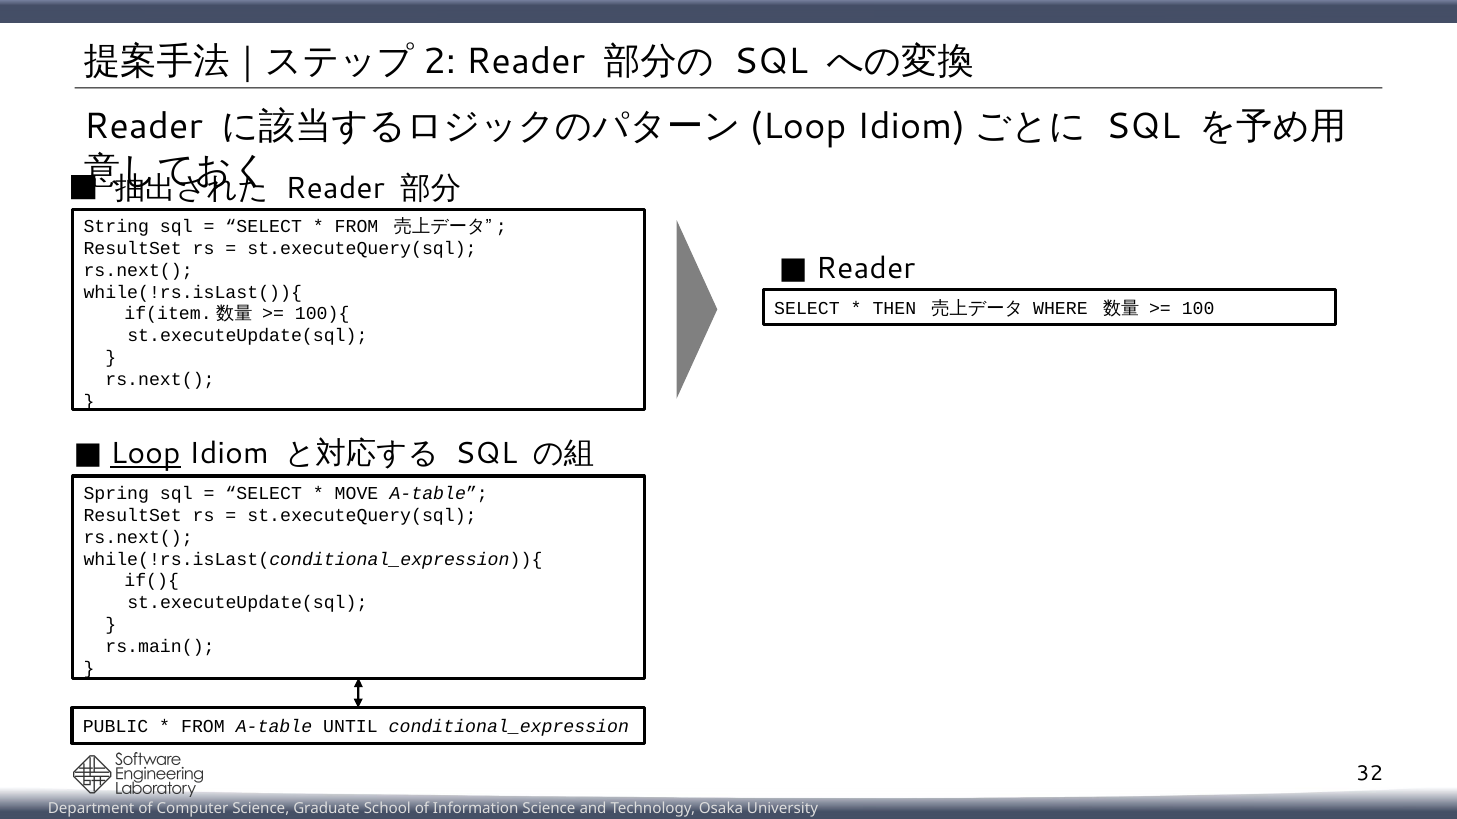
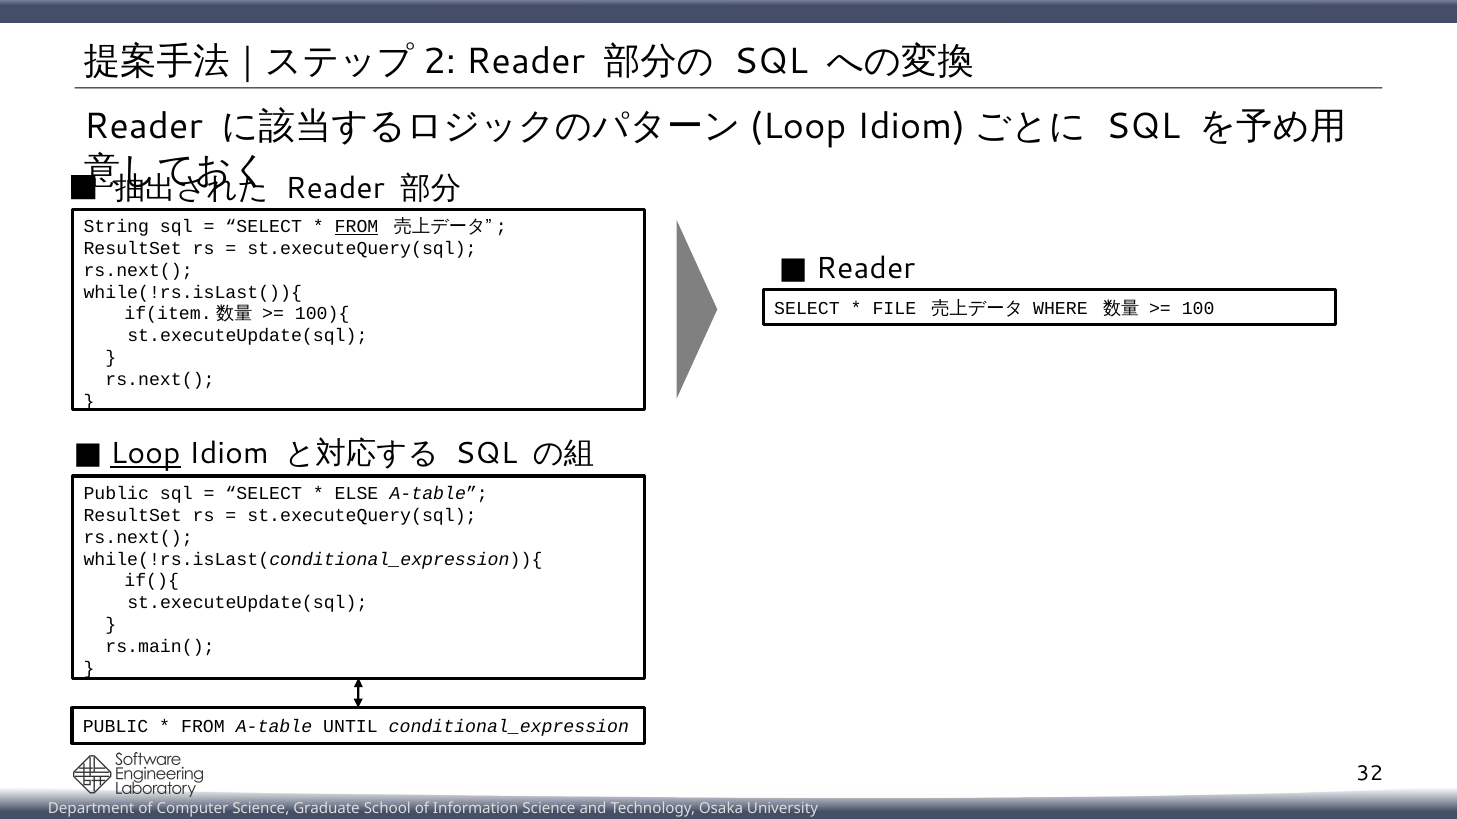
FROM at (357, 227) underline: none -> present
THEN: THEN -> FILE
Spring at (116, 494): Spring -> Public
MOVE: MOVE -> ELSE
